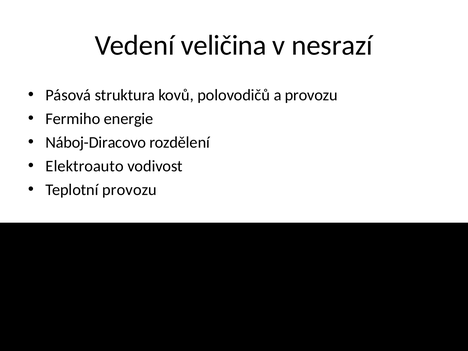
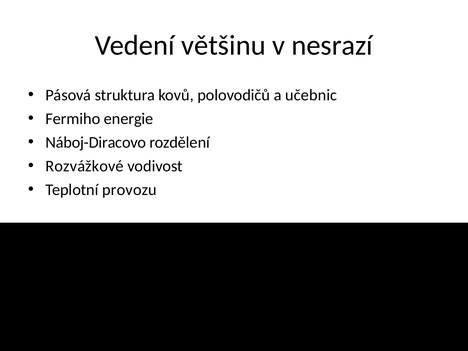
veličina: veličina -> většinu
a provozu: provozu -> učebnic
Elektroauto: Elektroauto -> Rozvážkové
